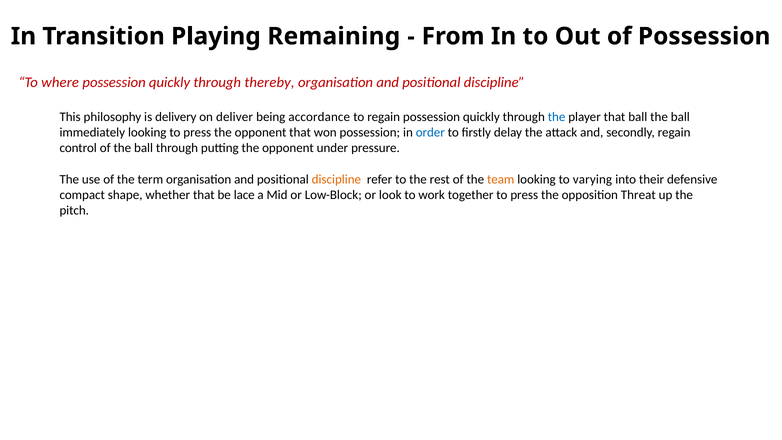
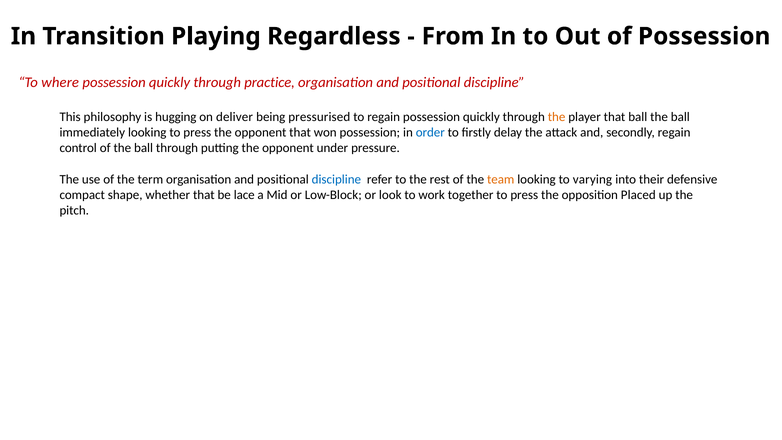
Remaining: Remaining -> Regardless
thereby: thereby -> practice
delivery: delivery -> hugging
accordance: accordance -> pressurised
the at (557, 117) colour: blue -> orange
discipline at (336, 179) colour: orange -> blue
Threat: Threat -> Placed
